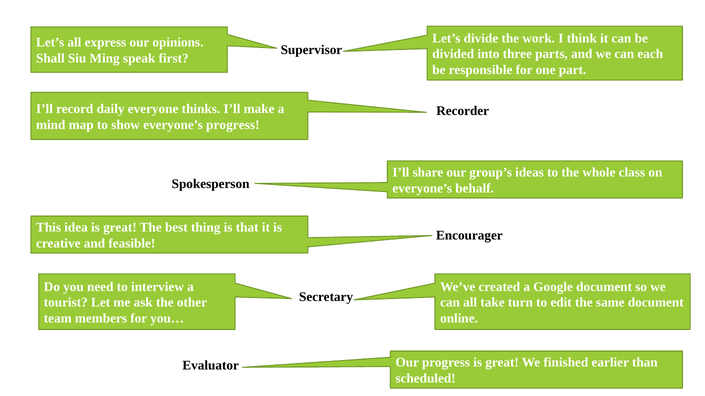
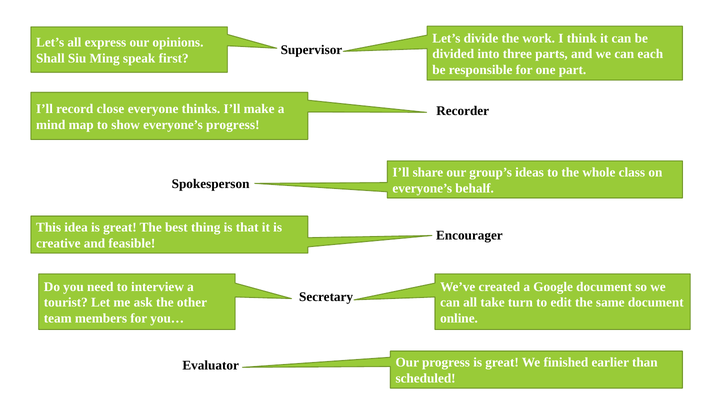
daily: daily -> close
